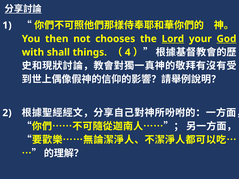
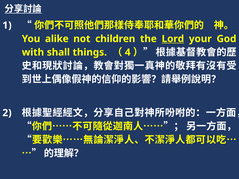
then: then -> alike
chooses: chooses -> children
God underline: present -> none
